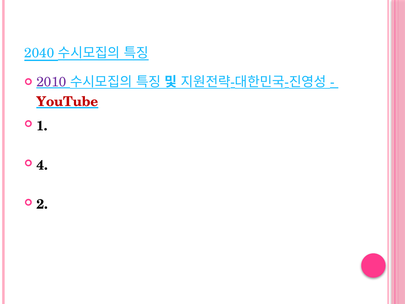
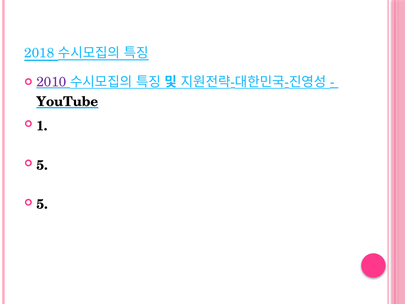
2040: 2040 -> 2018
YouTube colour: red -> black
4 at (42, 165): 4 -> 5
2 at (42, 204): 2 -> 5
